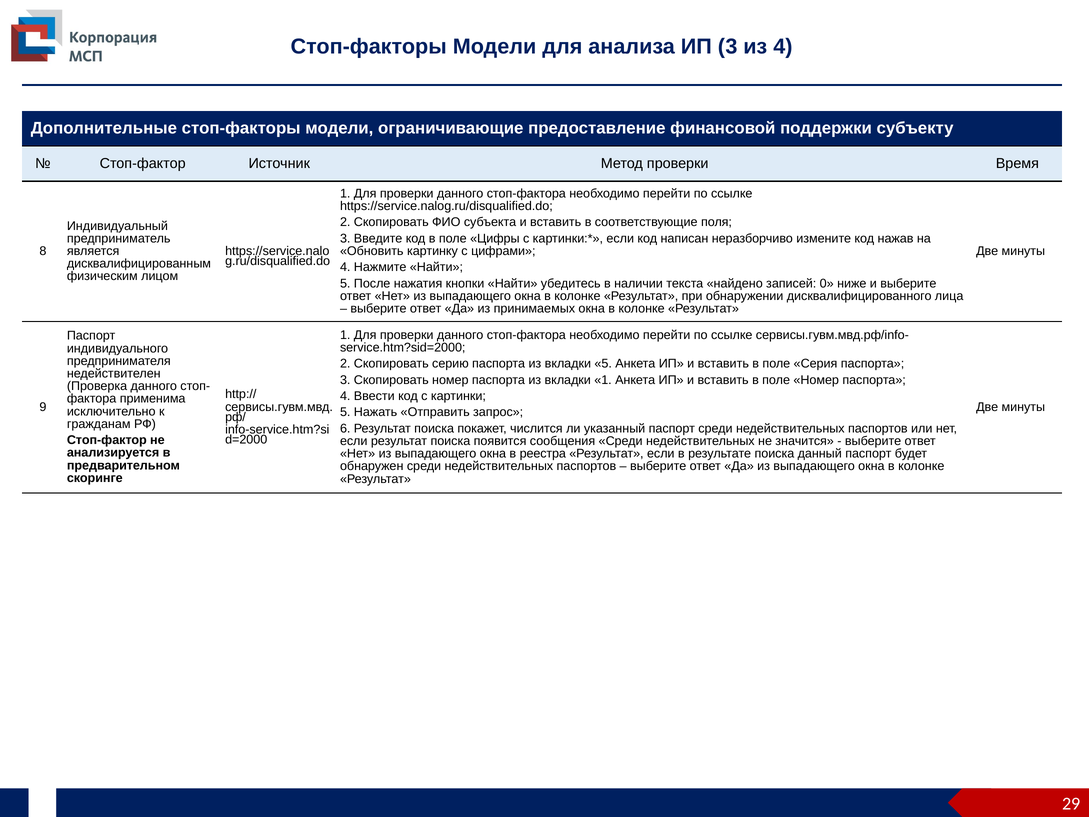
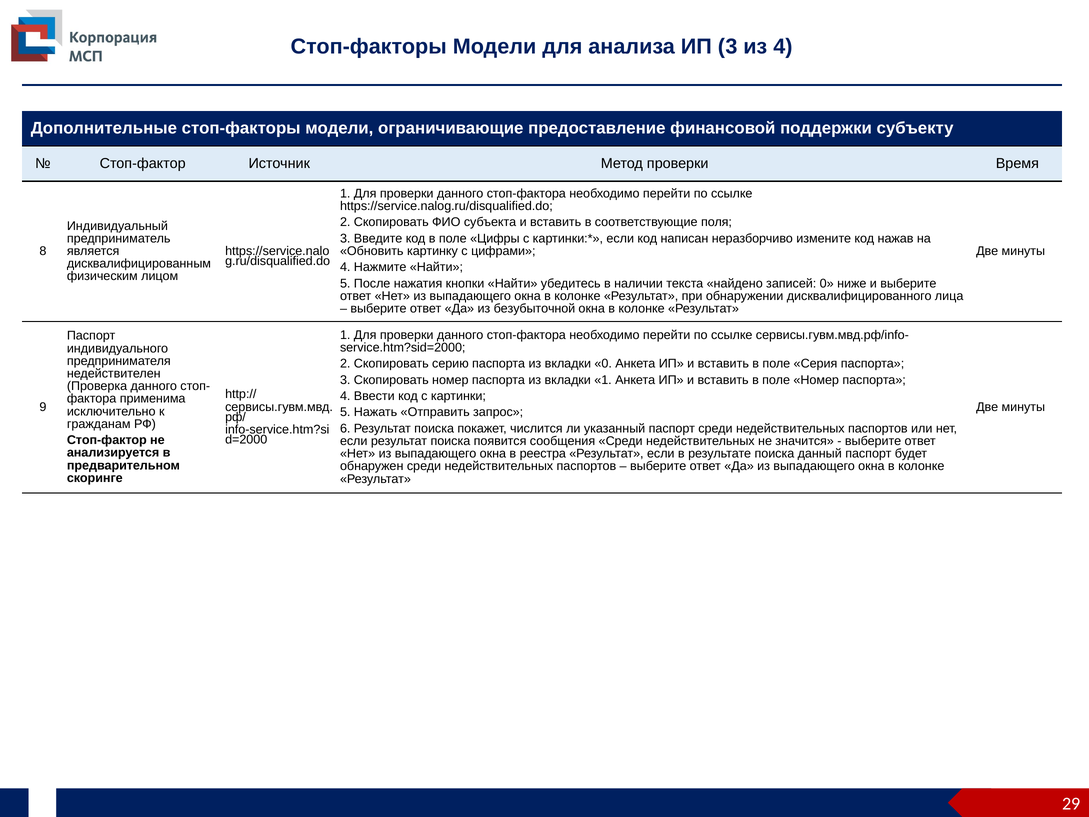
принимаемых: принимаемых -> безубыточной
вкладки 5: 5 -> 0
